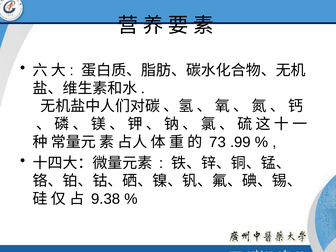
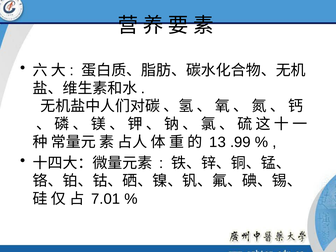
73: 73 -> 13
9.38: 9.38 -> 7.01
